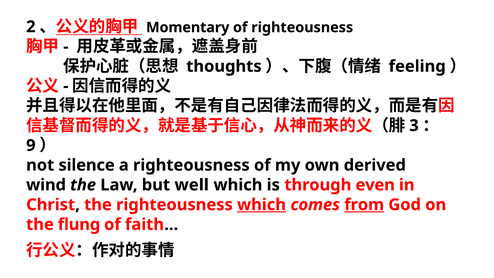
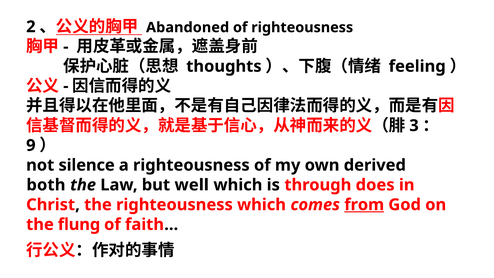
Momentary: Momentary -> Abandoned
wind: wind -> both
even: even -> does
which at (262, 205) underline: present -> none
